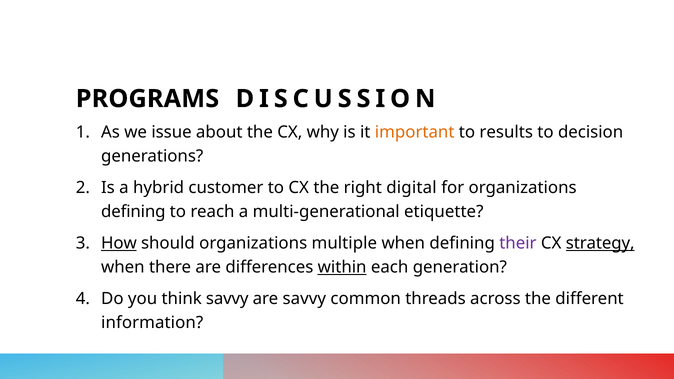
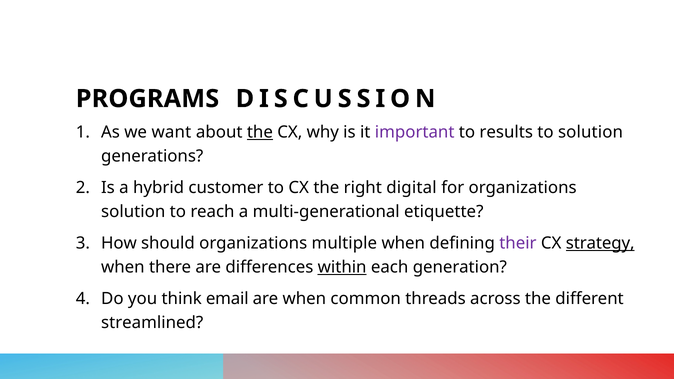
issue: issue -> want
the at (260, 132) underline: none -> present
important colour: orange -> purple
to decision: decision -> solution
defining at (133, 212): defining -> solution
How underline: present -> none
think savvy: savvy -> email
are savvy: savvy -> when
information: information -> streamlined
